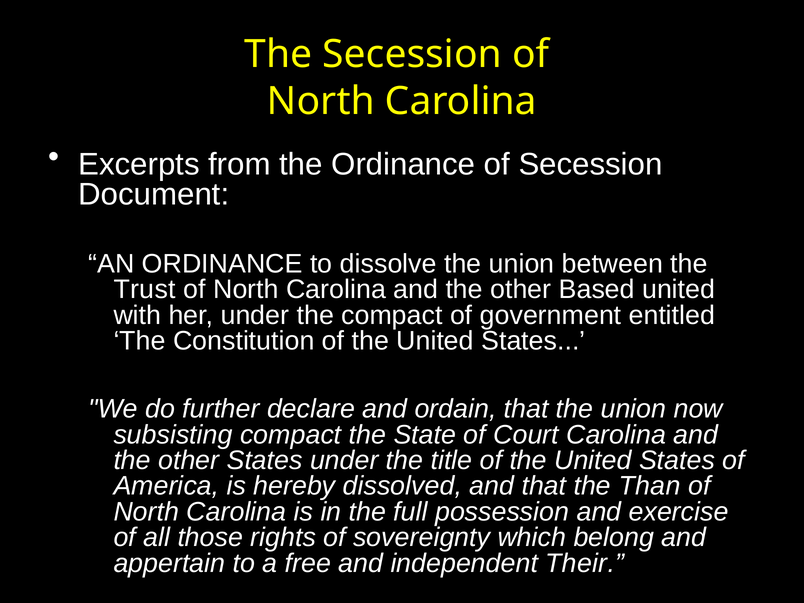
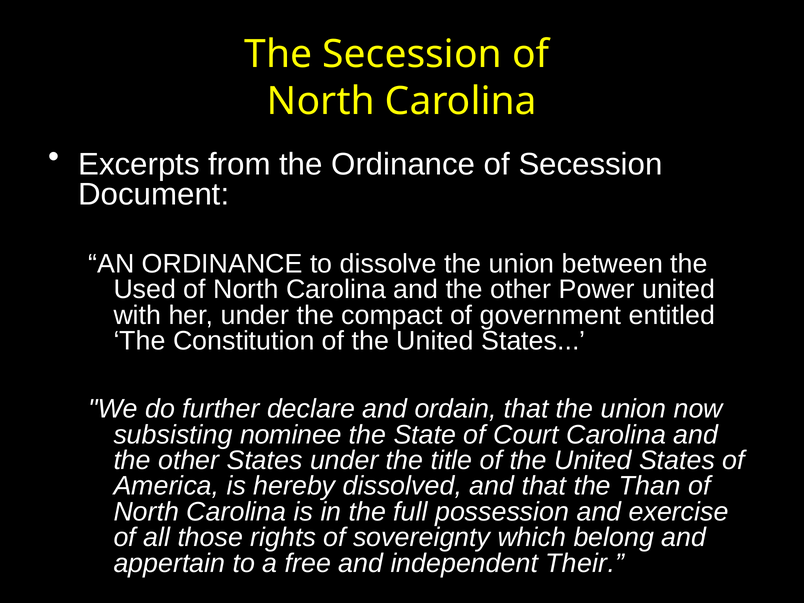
Trust: Trust -> Used
Based: Based -> Power
subsisting compact: compact -> nominee
